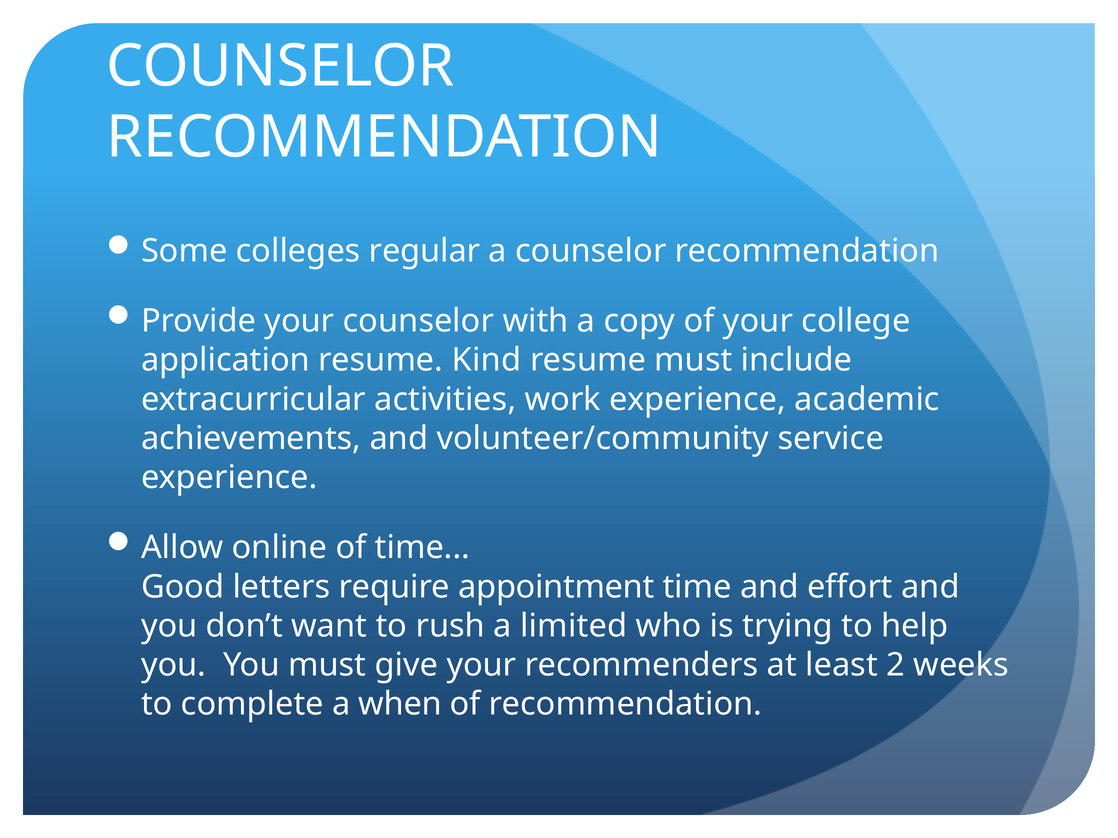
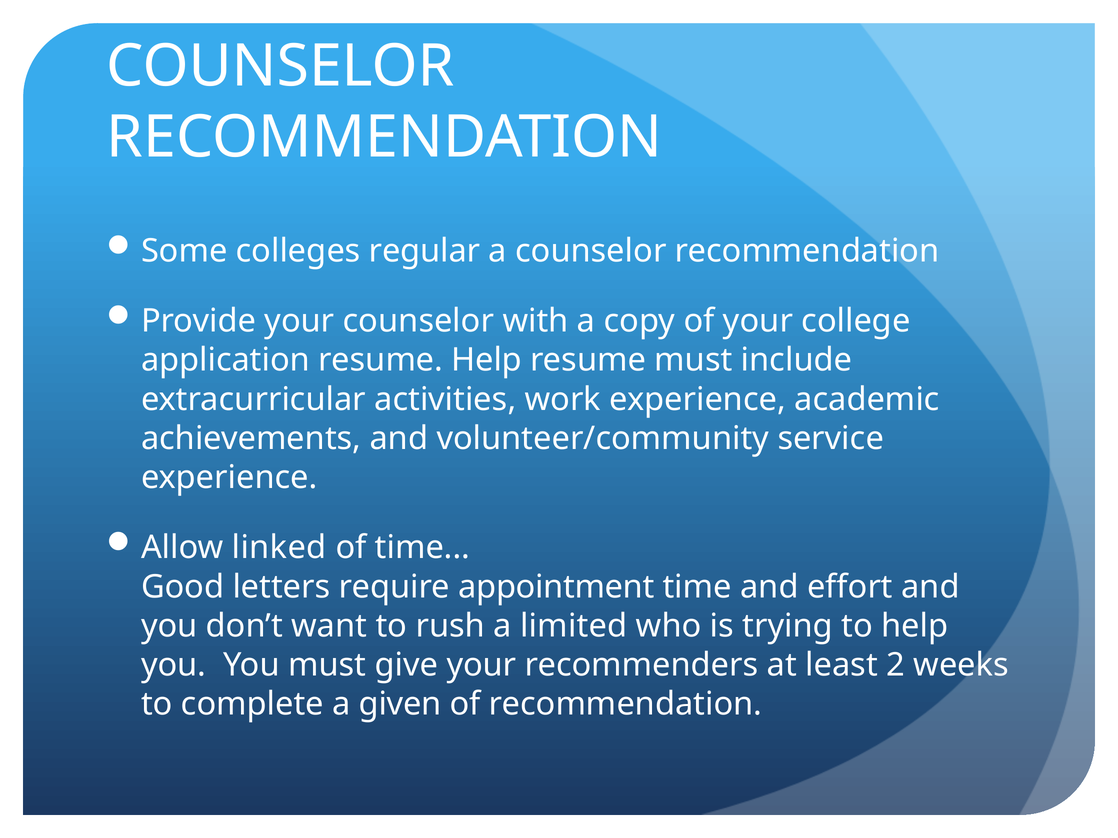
resume Kind: Kind -> Help
online: online -> linked
when: when -> given
